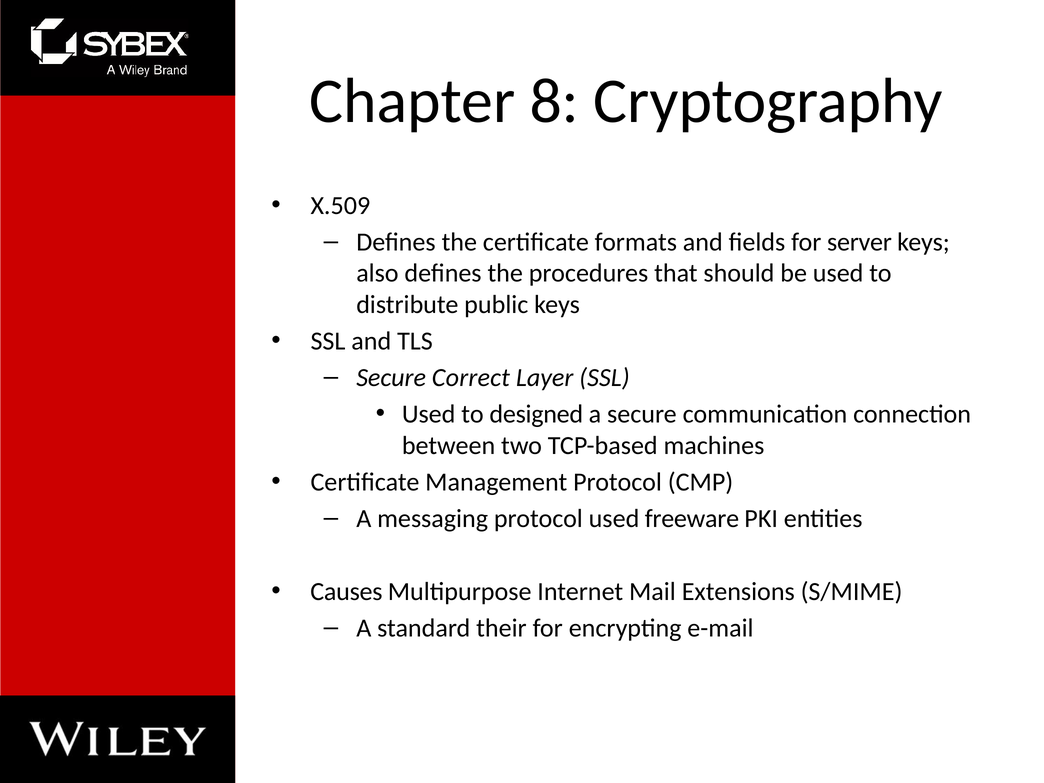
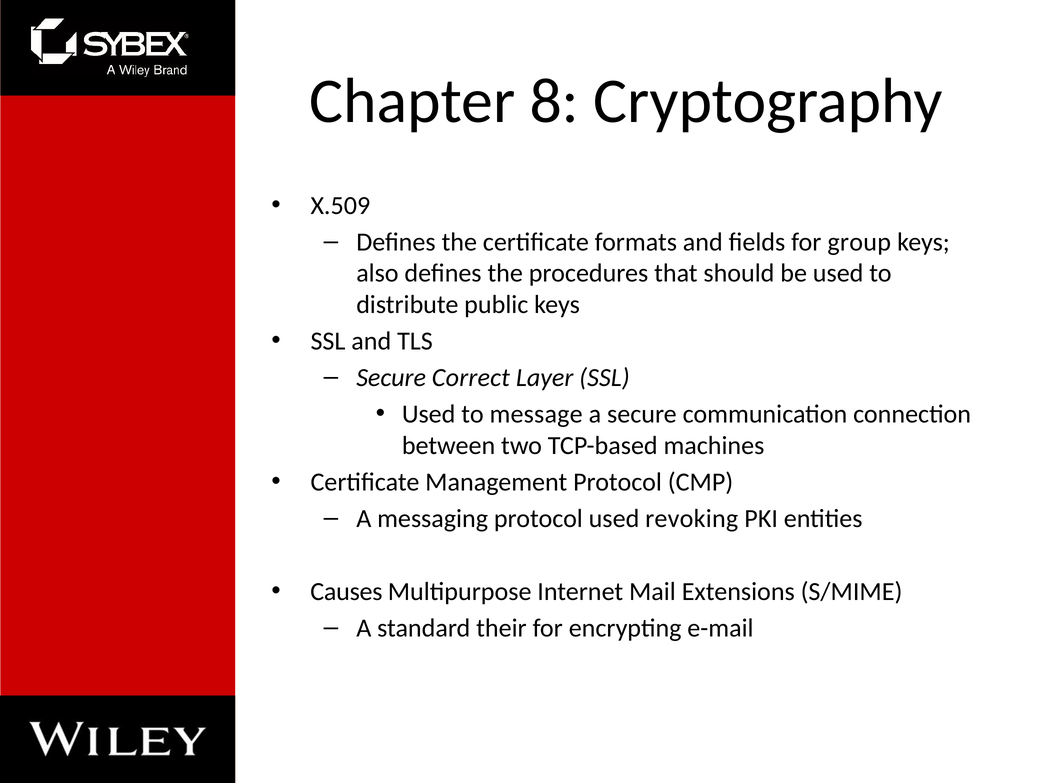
server: server -> group
designed: designed -> message
freeware: freeware -> revoking
